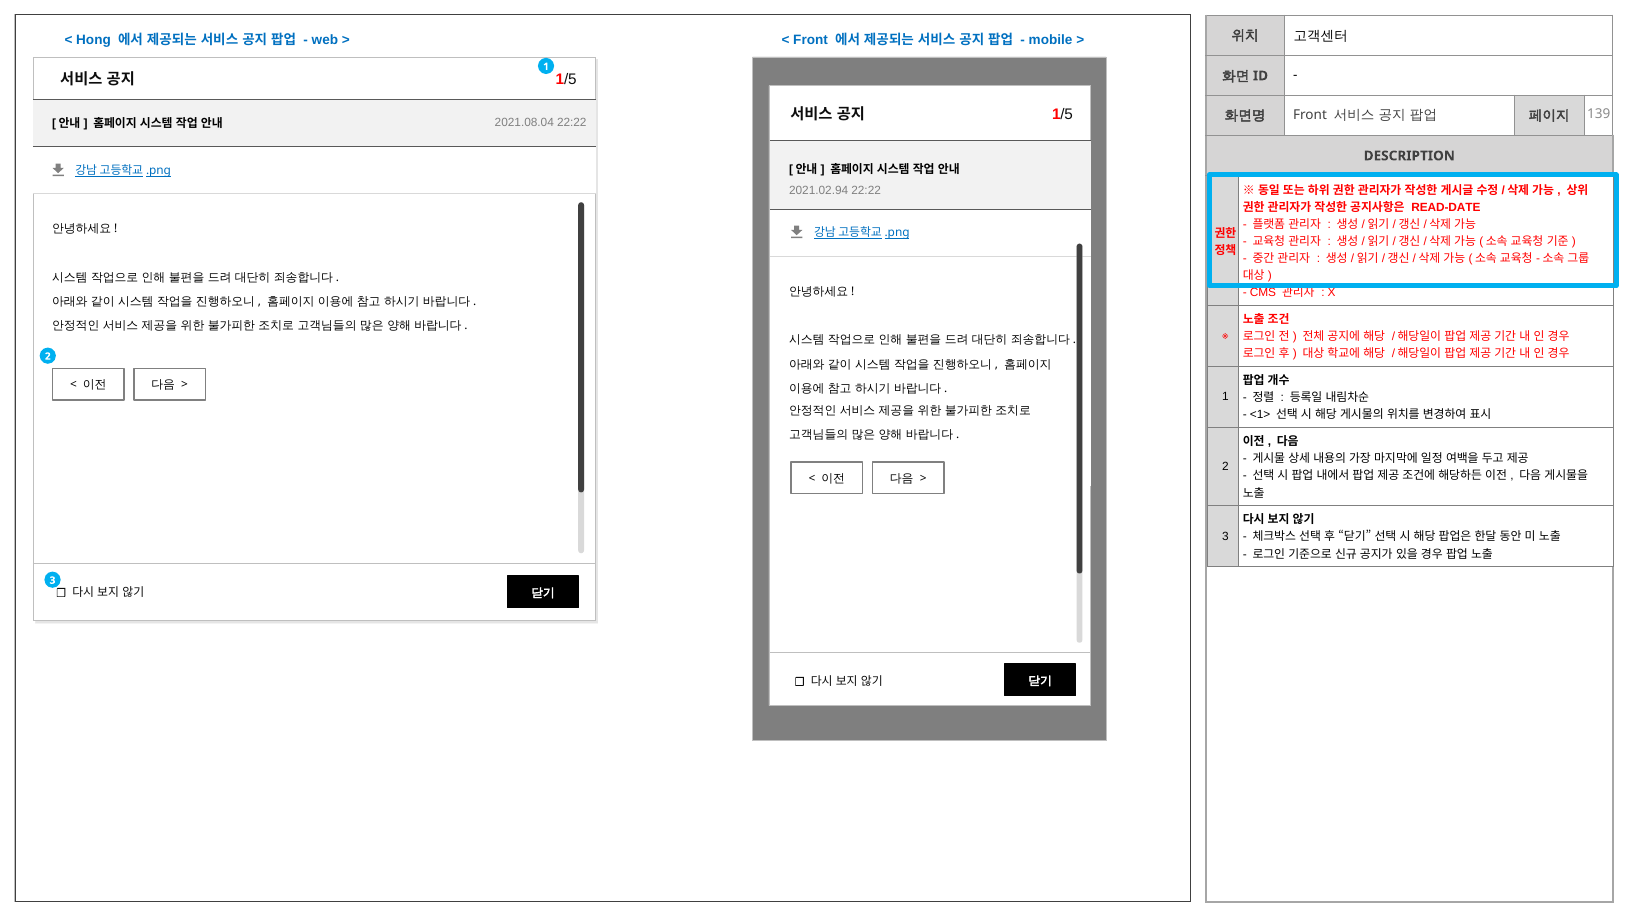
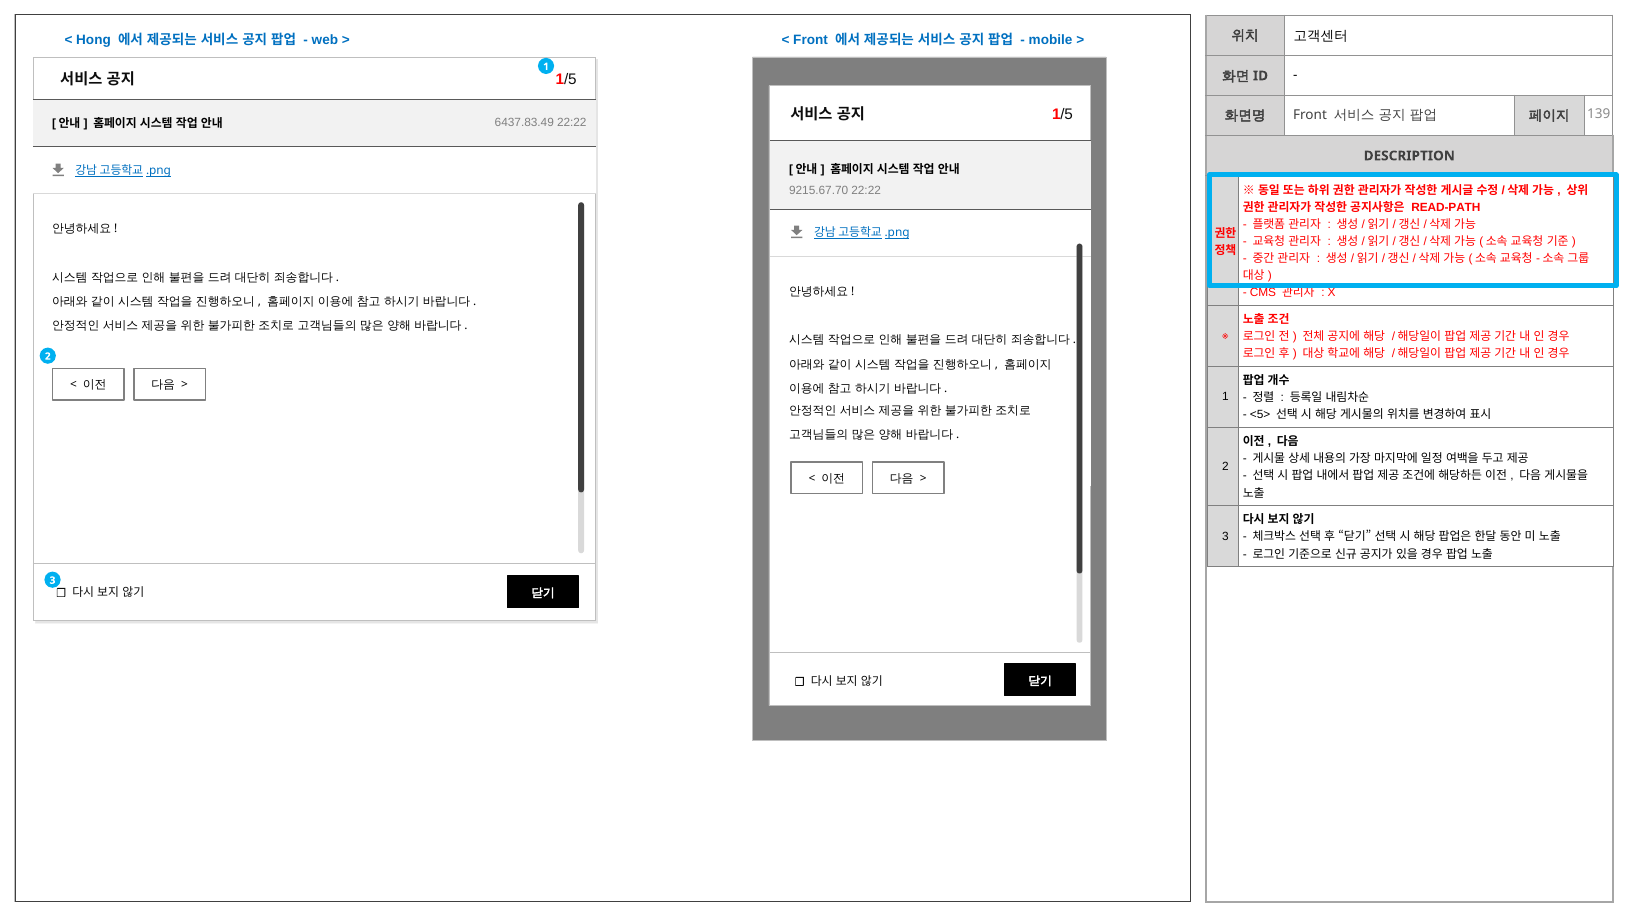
2021.08.04: 2021.08.04 -> 6437.83.49
2021.02.94: 2021.02.94 -> 9215.67.70
READ-DATE: READ-DATE -> READ-PATH
<1>: <1> -> <5>
